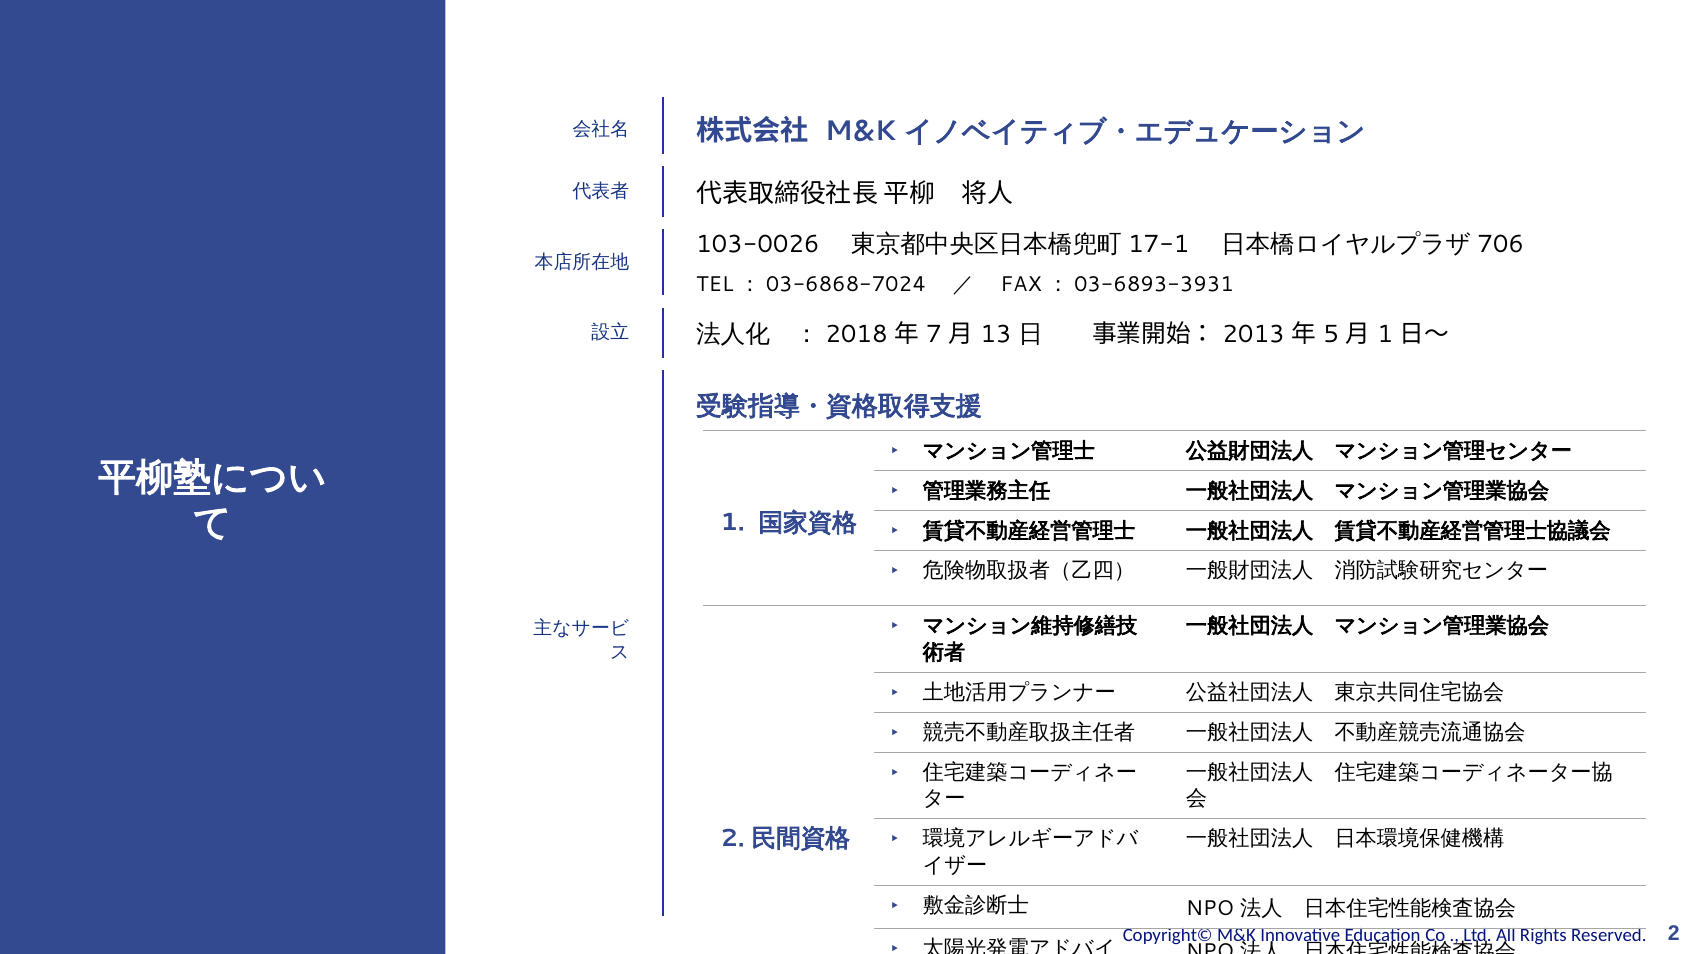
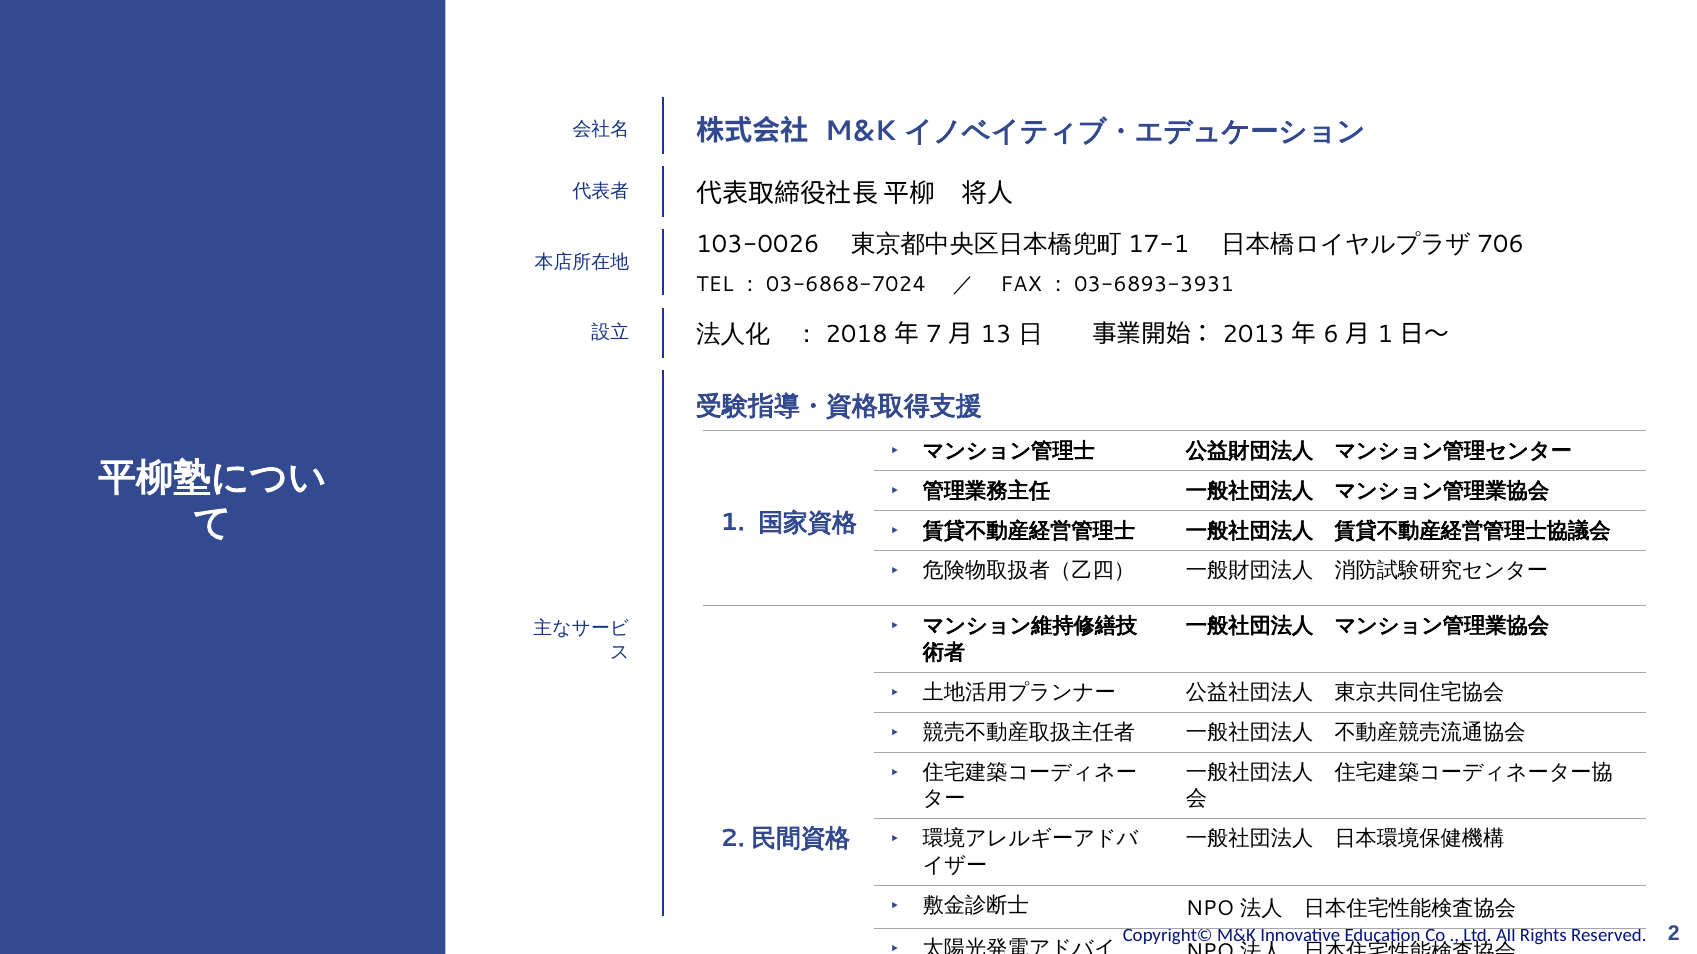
5: 5 -> 6
